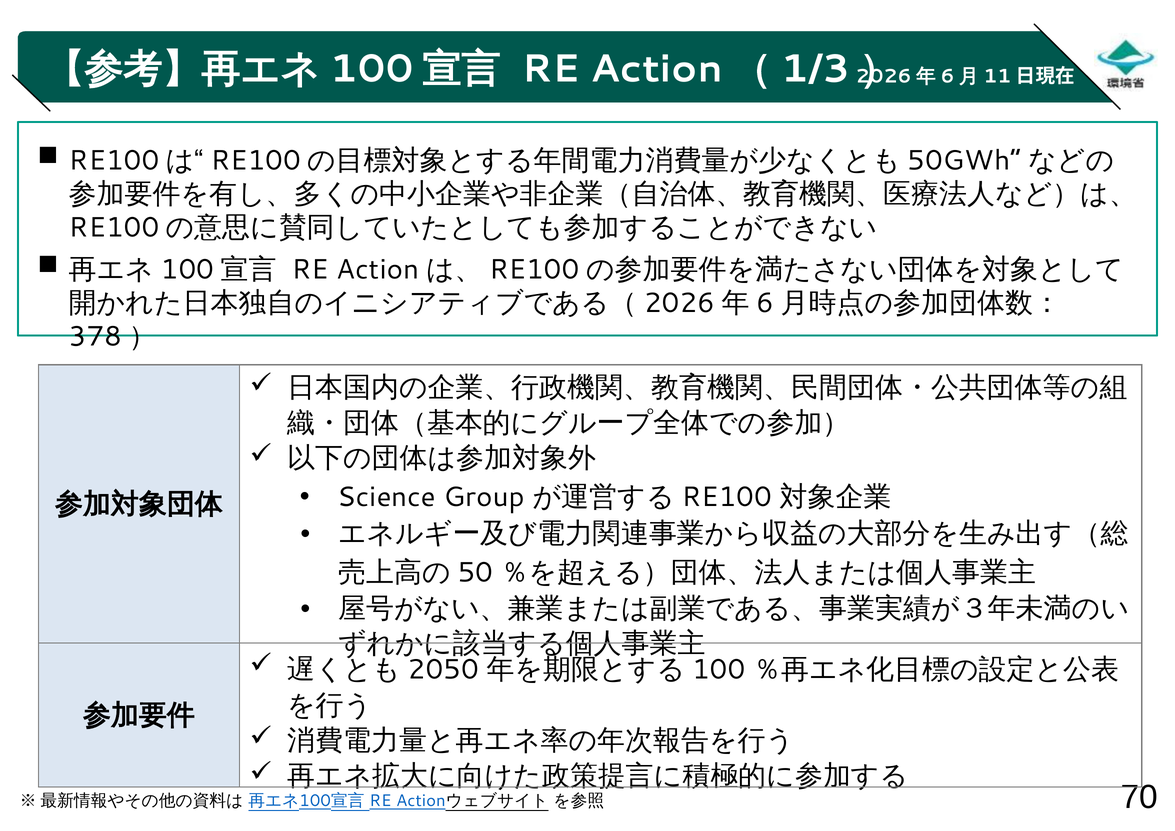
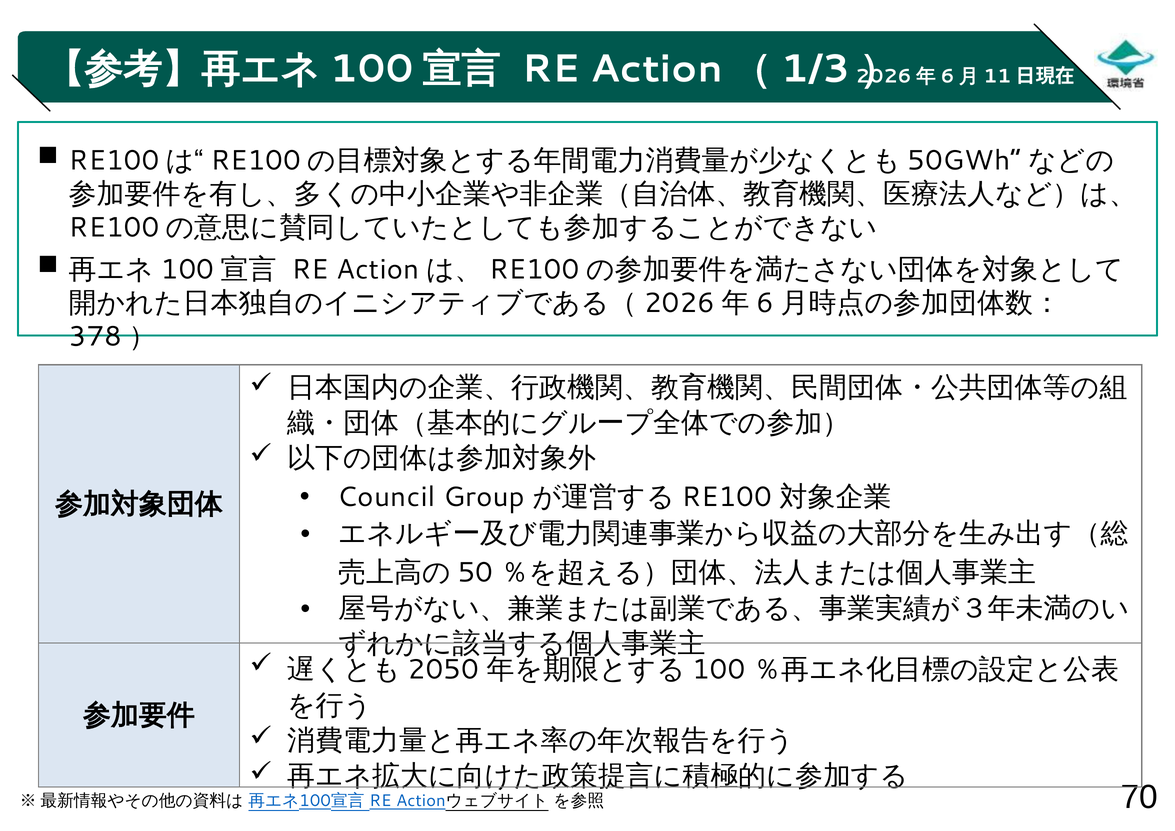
Science: Science -> Council
